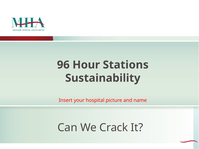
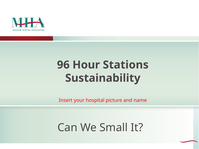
Crack: Crack -> Small
